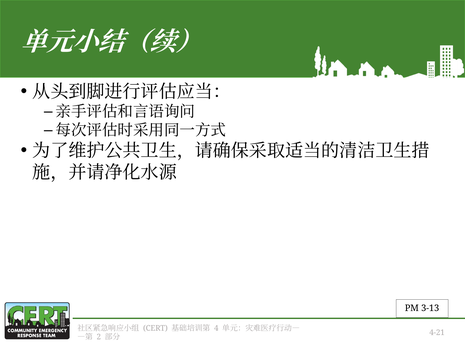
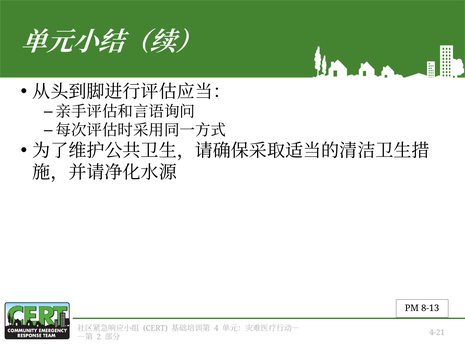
3-13: 3-13 -> 8-13
